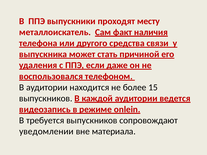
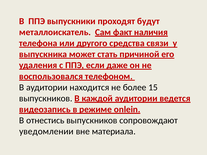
месту: месту -> будут
требуется: требуется -> отнестись
